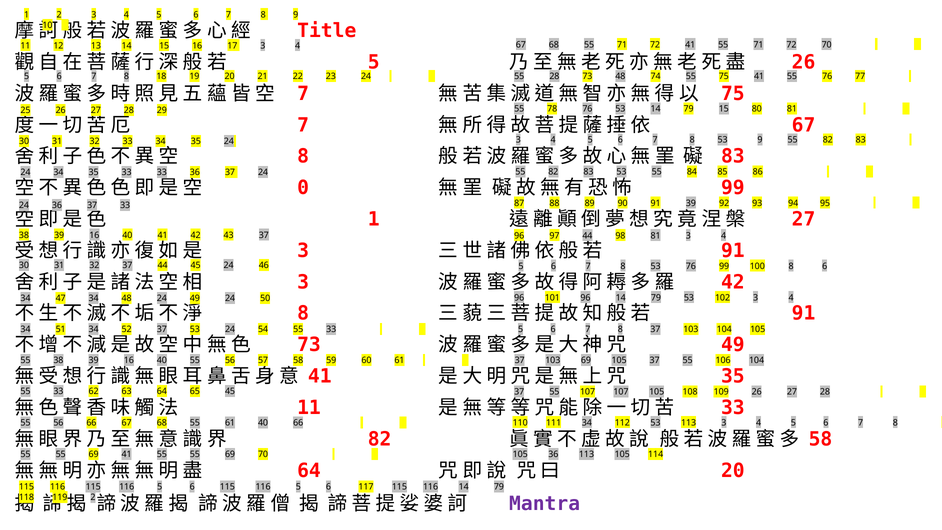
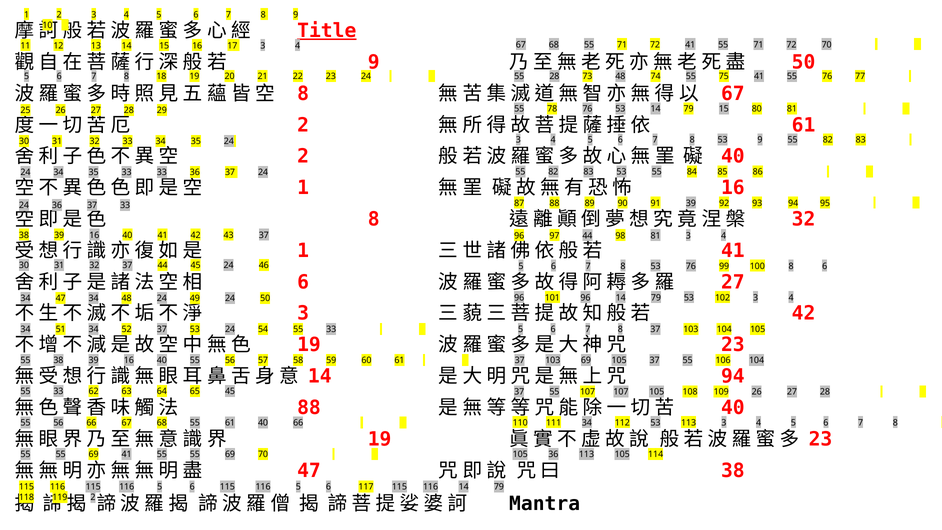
Title underline: none -> present
5 at (374, 62): 5 -> 9
26 at (804, 62): 26 -> 50
7 at (303, 94): 7 -> 8
75 at (733, 94): 75 -> 67
7 at (303, 125): 7 -> 2
67 at (804, 125): 67 -> 61
8 at (303, 156): 8 -> 2
83 at (733, 156): 83 -> 40
0 at (303, 188): 0 -> 1
99 at (733, 188): 99 -> 16
1 at (374, 219): 1 -> 8
27 at (804, 219): 27 -> 32
3 at (303, 251): 3 -> 1
91 at (733, 251): 91 -> 41
3 at (303, 282): 3 -> 6
42 at (733, 282): 42 -> 27
8 at (303, 313): 8 -> 3
91 at (804, 313): 91 -> 42
73 at (309, 345): 73 -> 19
49 at (733, 345): 49 -> 23
41 at (320, 376): 41 -> 14
35 at (733, 376): 35 -> 94
11 at (309, 408): 11 -> 88
33 at (733, 408): 33 -> 40
82 at (380, 439): 82 -> 19
58 at (820, 439): 58 -> 23
64 at (309, 470): 64 -> 47
20 at (733, 470): 20 -> 38
Mantra colour: purple -> black
